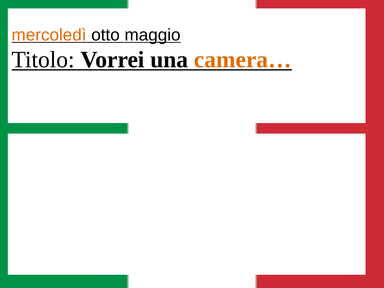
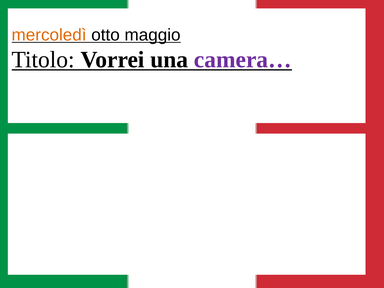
camera… colour: orange -> purple
